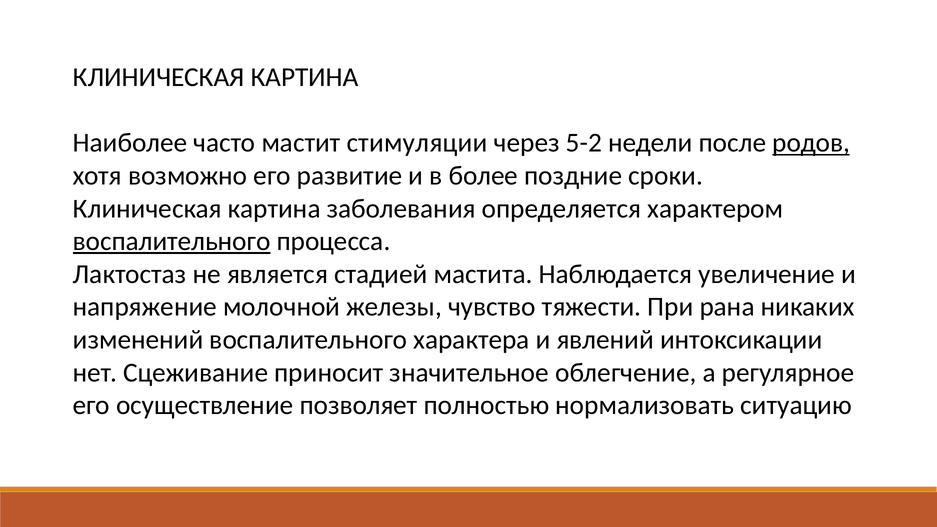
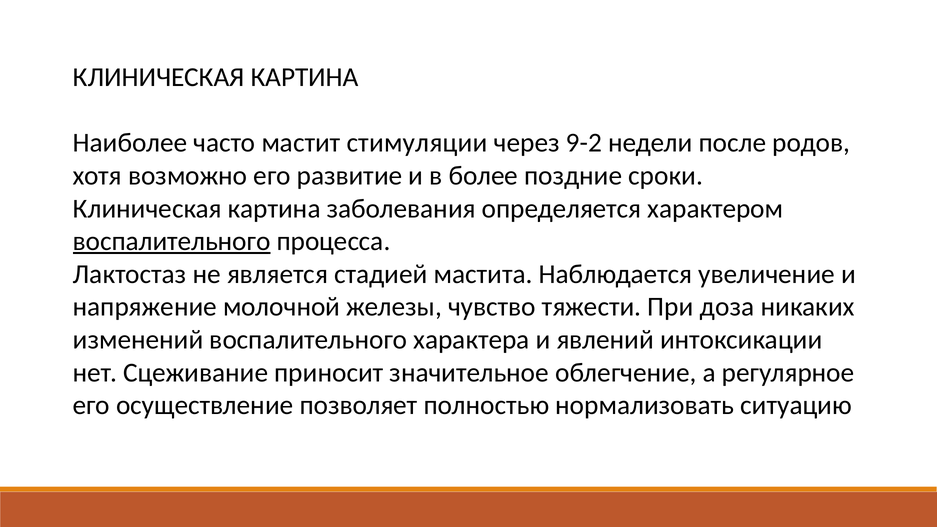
5-2: 5-2 -> 9-2
родов underline: present -> none
рана: рана -> доза
